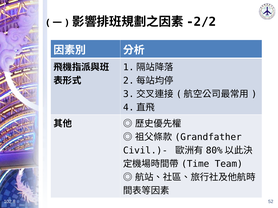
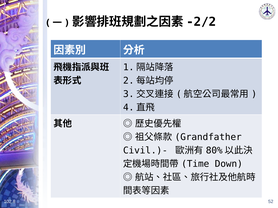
Team: Team -> Down
